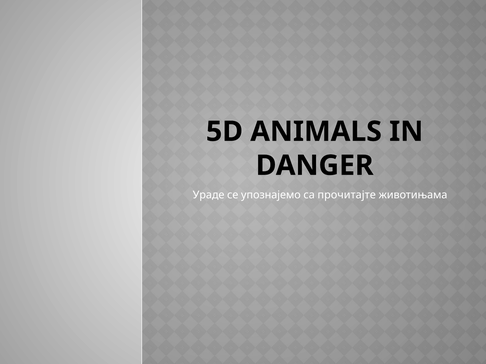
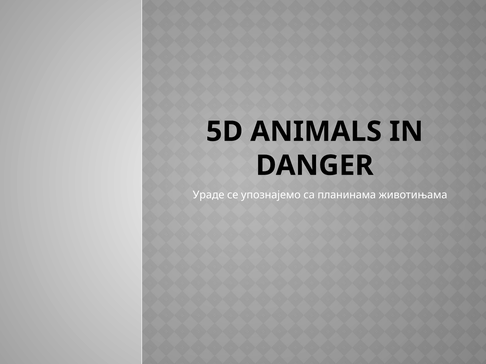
прочитајте: прочитајте -> планинама
